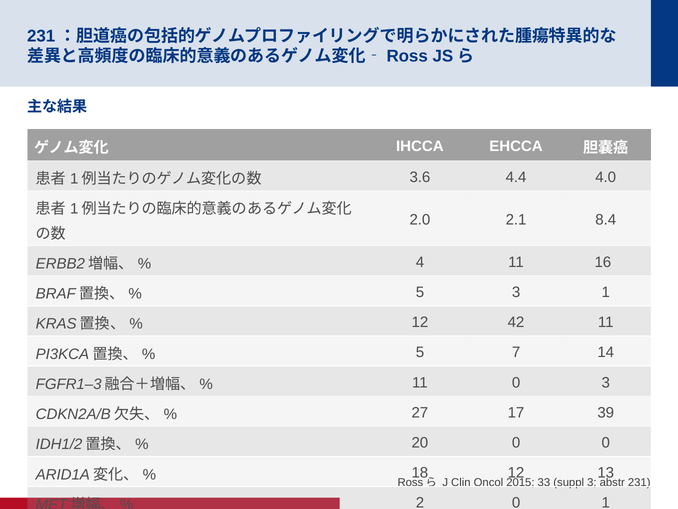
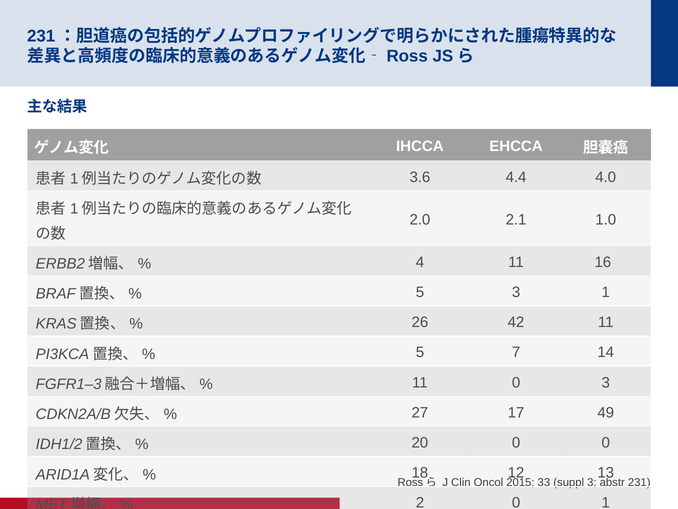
8.4: 8.4 -> 1.0
12 at (420, 322): 12 -> 26
39: 39 -> 49
